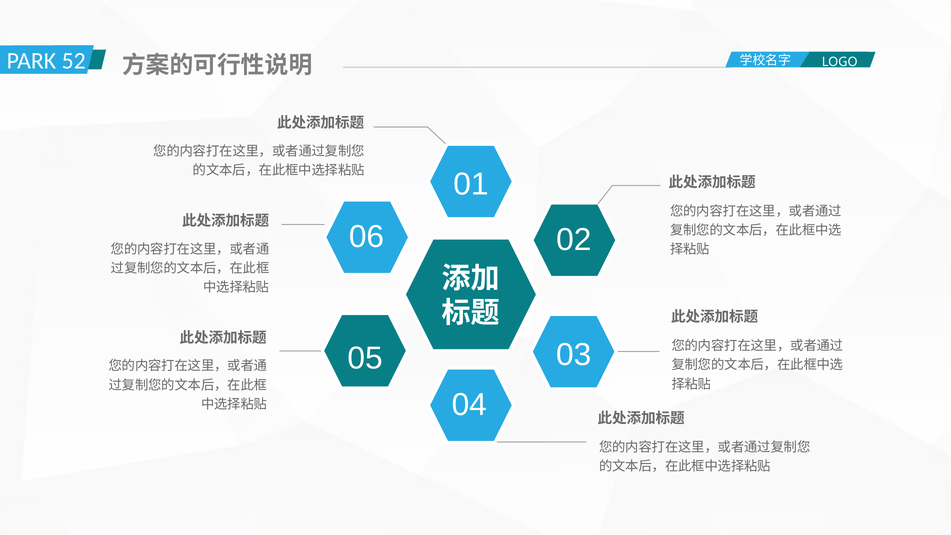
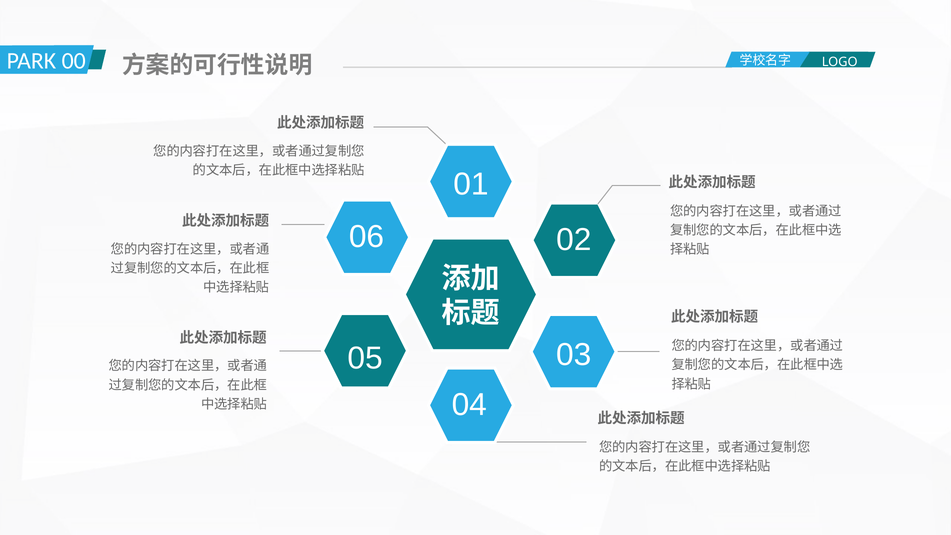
52: 52 -> 00
